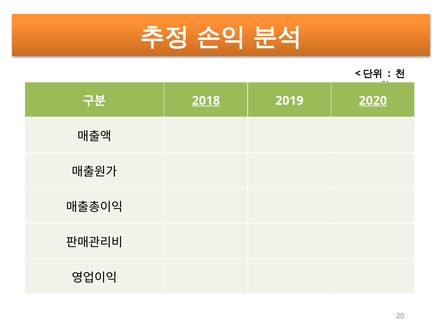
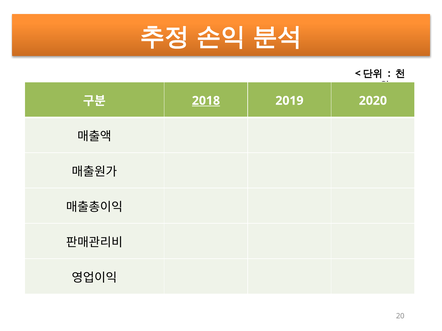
2020 underline: present -> none
